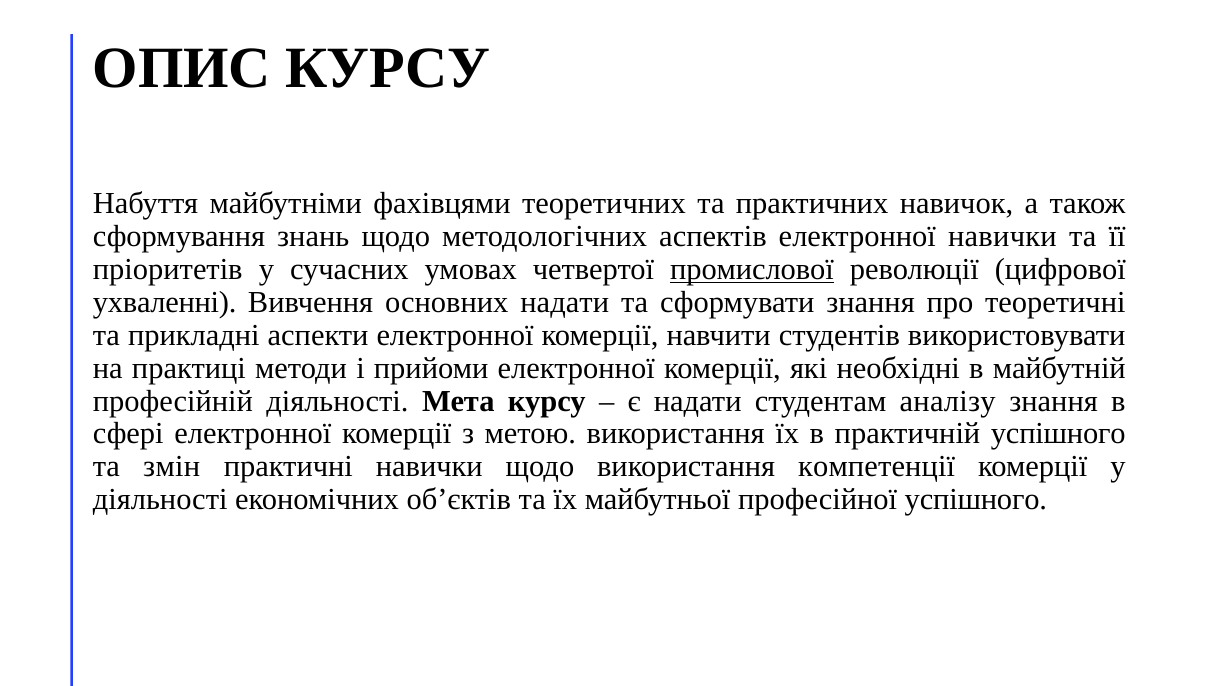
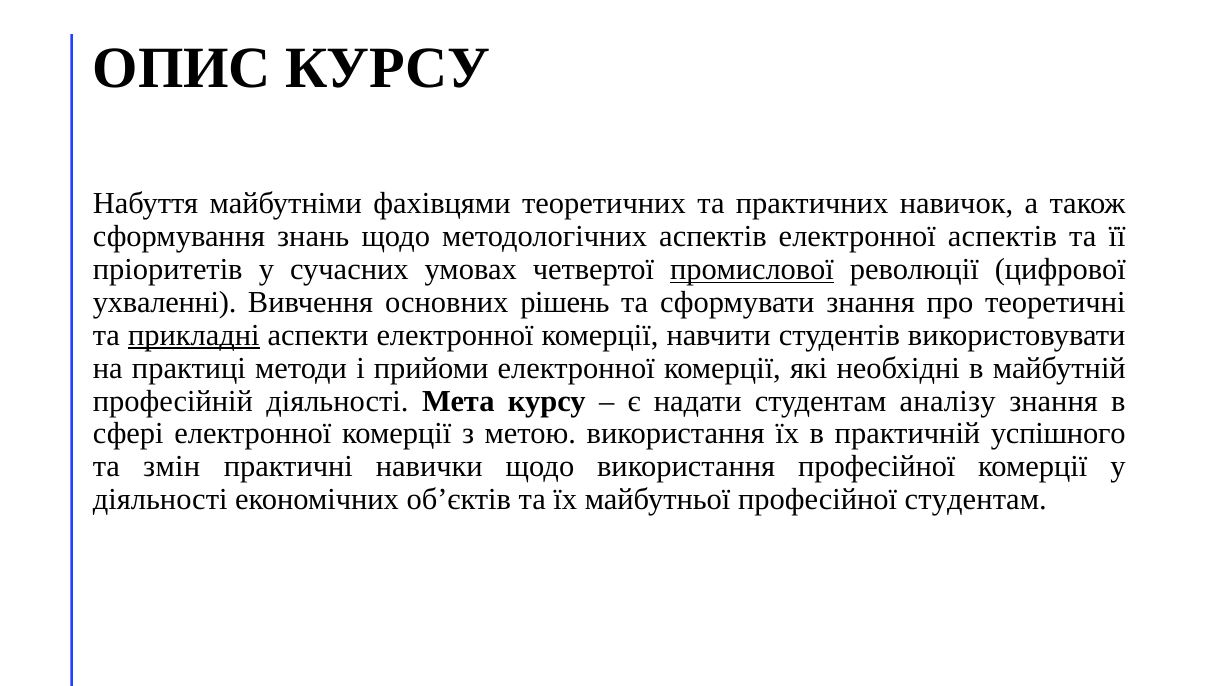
електронної навички: навички -> аспектів
основних надати: надати -> рішень
прикладні underline: none -> present
використання компетенції: компетенції -> професійної
професійної успішного: успішного -> студентам
